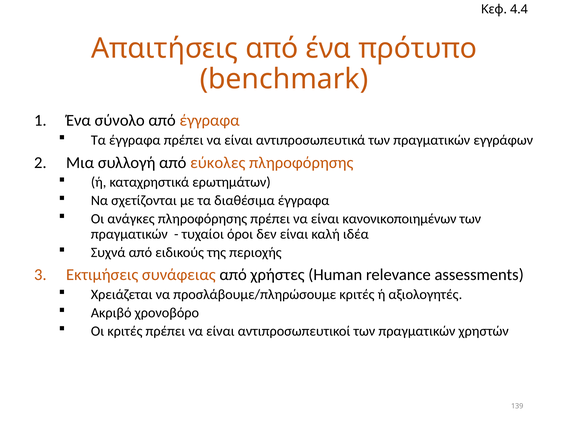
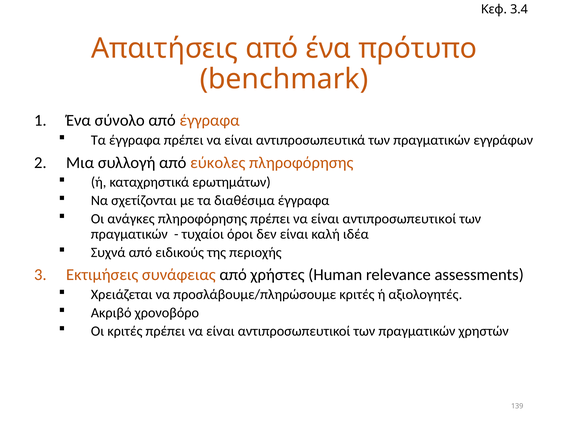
4.4: 4.4 -> 3.4
κανονικοποιημένων at (399, 219): κανονικοποιημένων -> αντιπροσωπευτικοί
